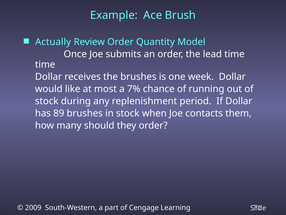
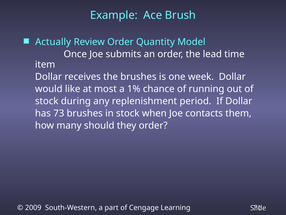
time at (45, 64): time -> item
7%: 7% -> 1%
89: 89 -> 73
